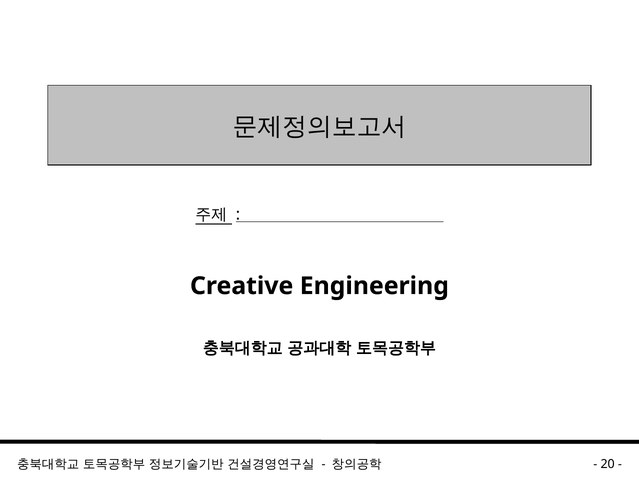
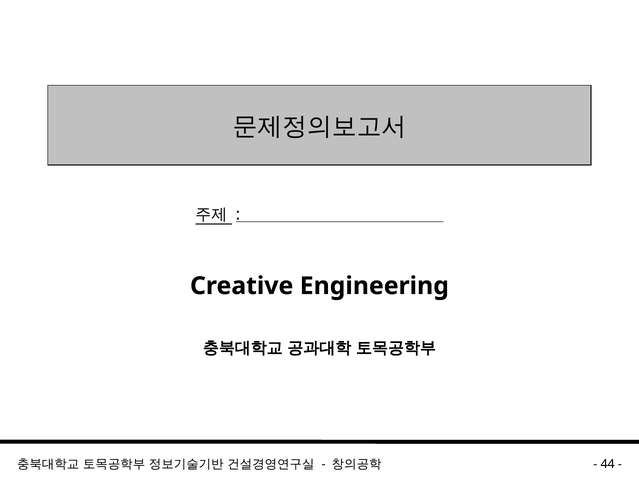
20: 20 -> 44
